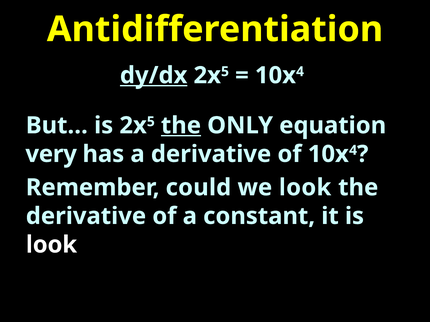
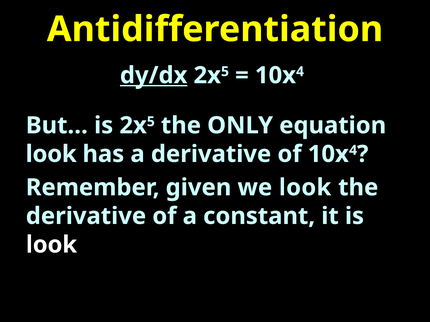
the at (181, 126) underline: present -> none
very at (51, 154): very -> look
could: could -> given
